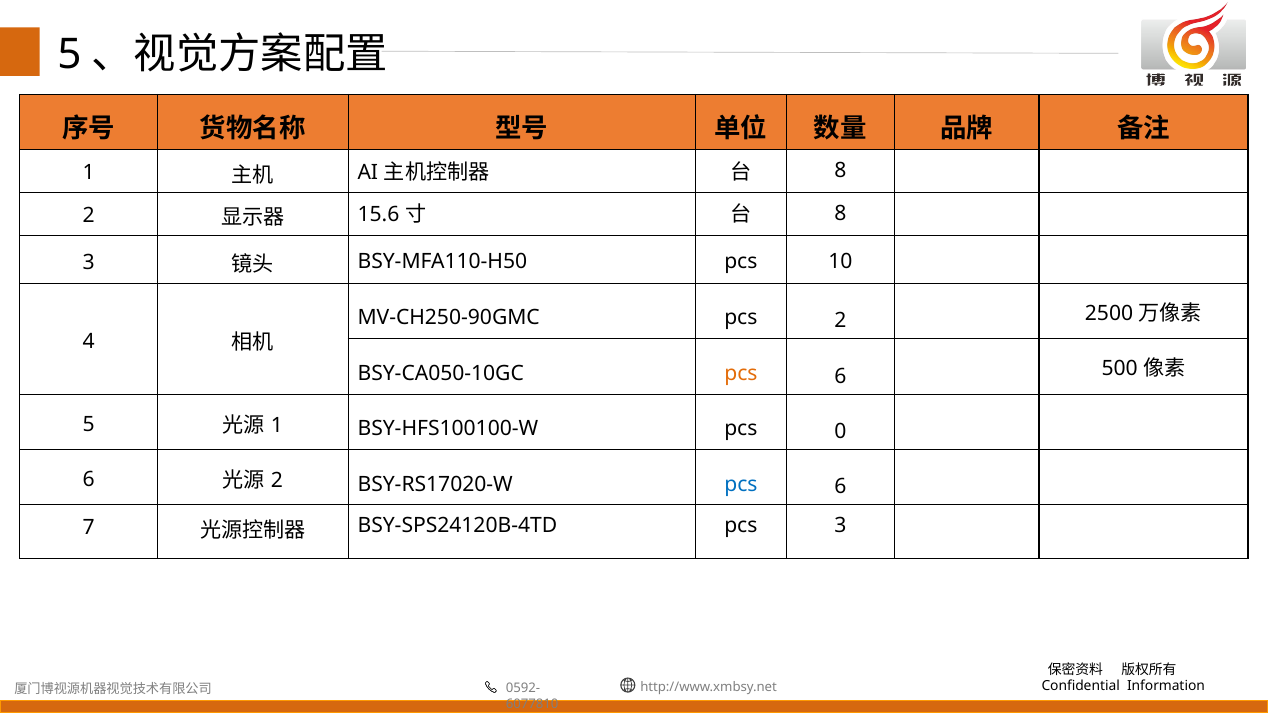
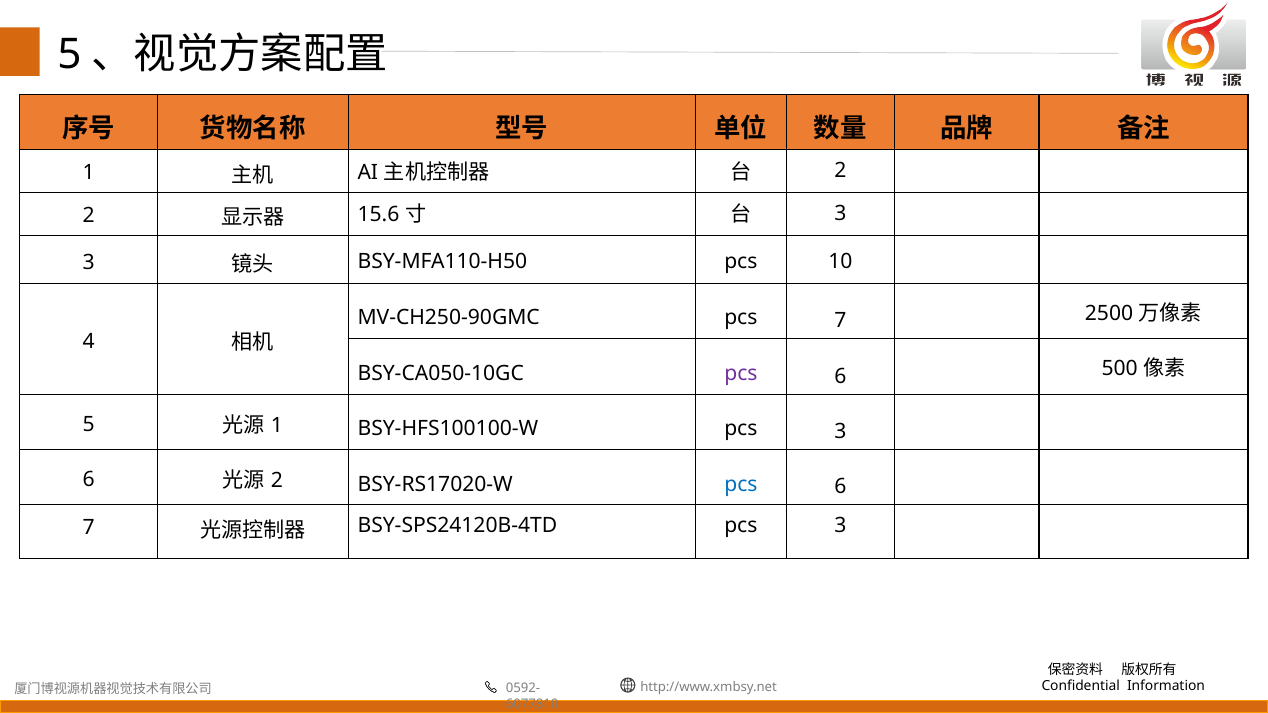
8 at (840, 170): 8 -> 2
8 at (840, 213): 8 -> 3
pcs 2: 2 -> 7
pcs at (741, 373) colour: orange -> purple
BSY-HFS100100-W pcs 0: 0 -> 3
